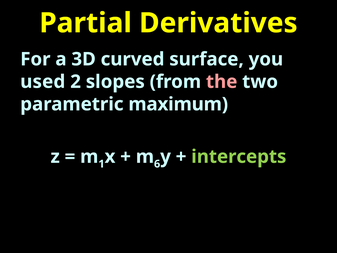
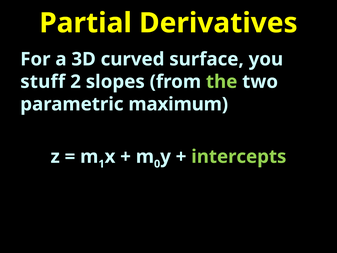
used: used -> stuff
the colour: pink -> light green
6: 6 -> 0
